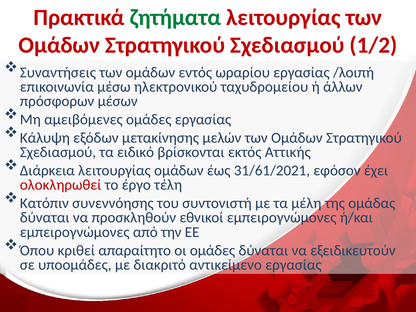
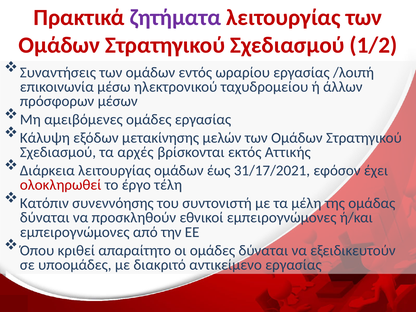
ζητήματα colour: green -> purple
ειδικό: ειδικό -> αρχές
31/61/2021: 31/61/2021 -> 31/17/2021
